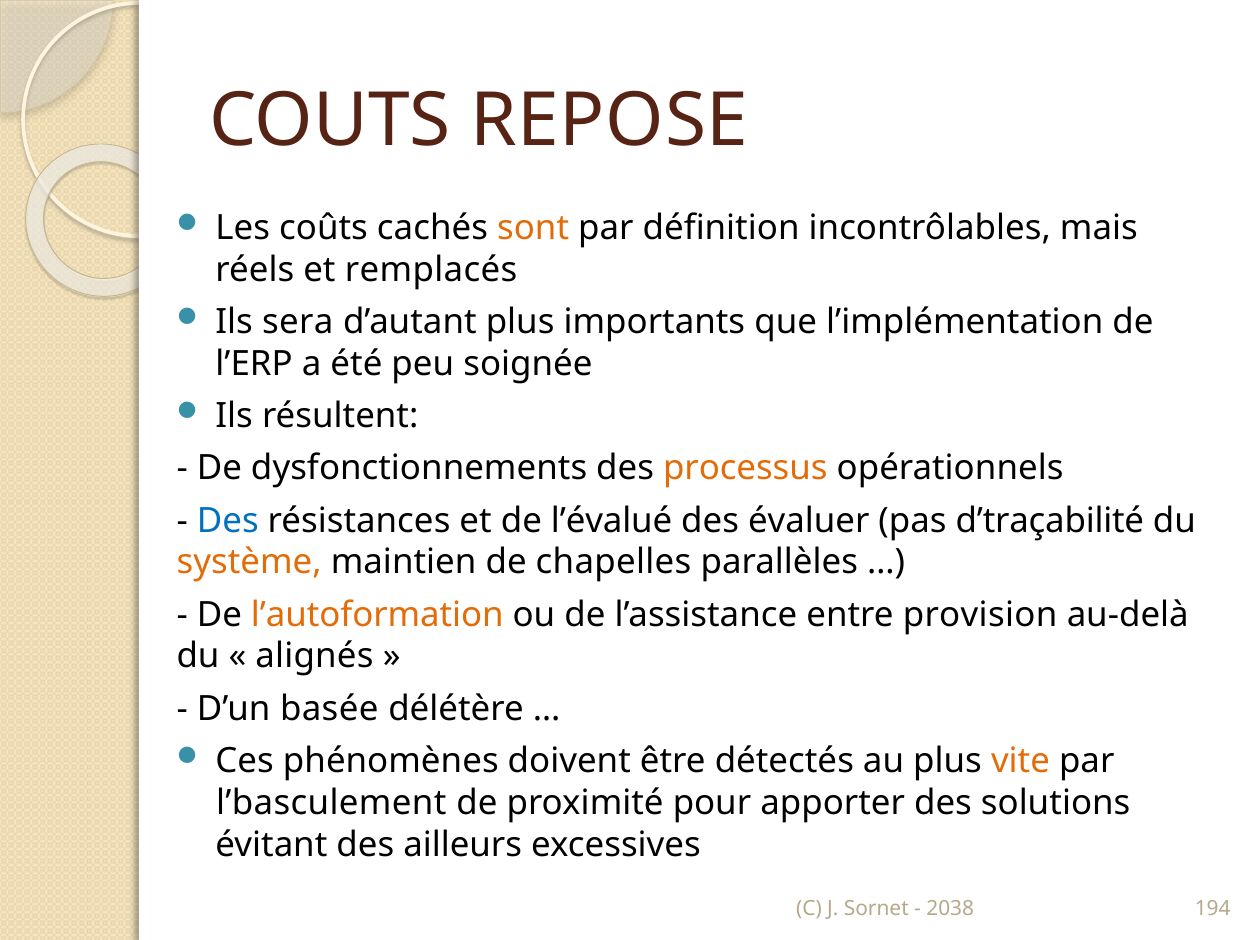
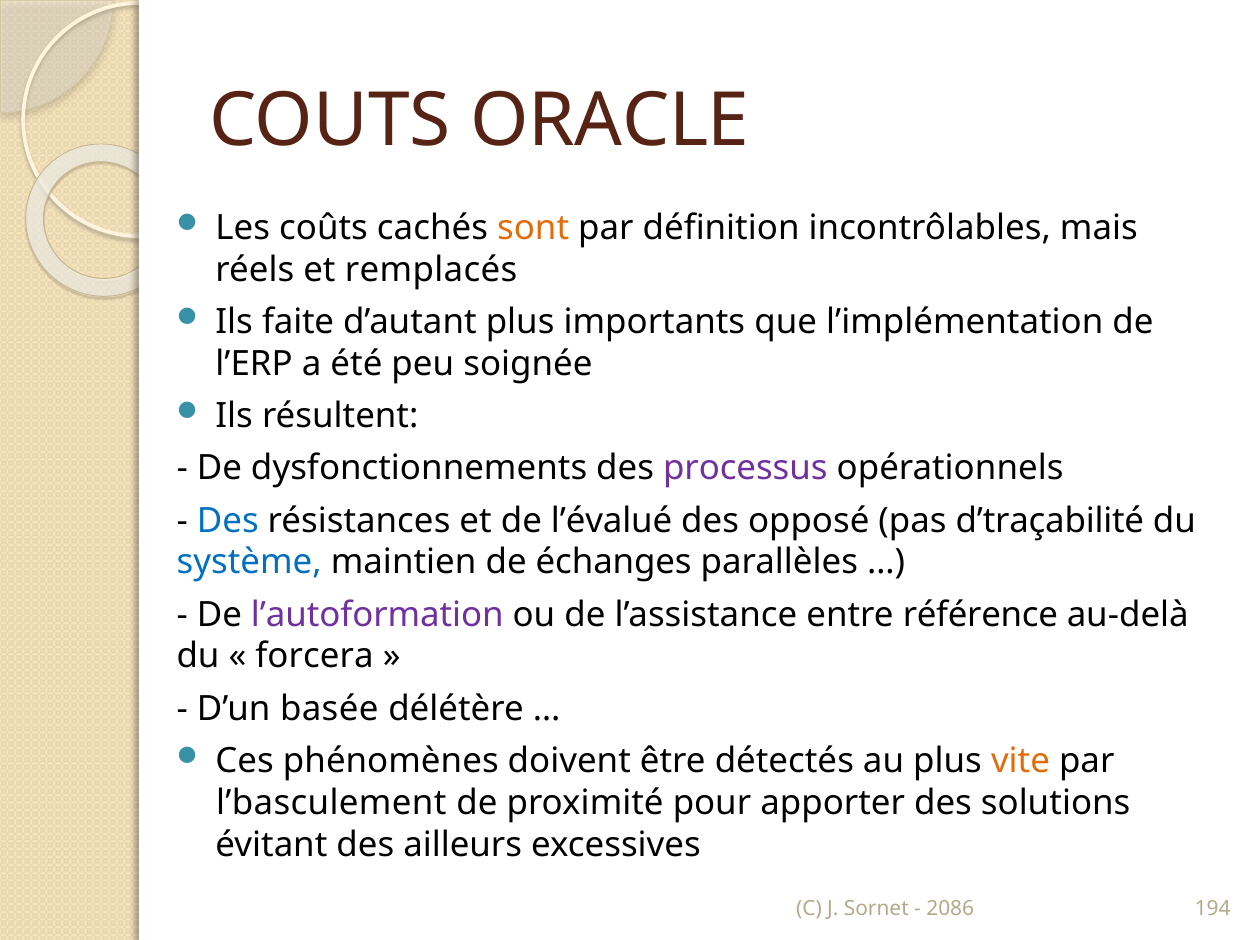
REPOSE: REPOSE -> ORACLE
sera: sera -> faite
processus colour: orange -> purple
évaluer: évaluer -> opposé
système colour: orange -> blue
chapelles: chapelles -> échanges
l’autoformation colour: orange -> purple
provision: provision -> référence
alignés: alignés -> forcera
2038: 2038 -> 2086
